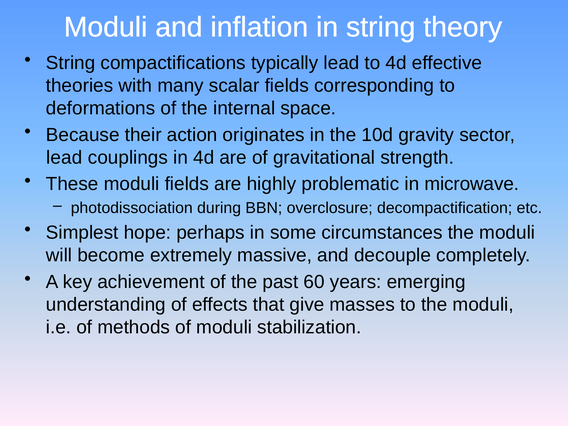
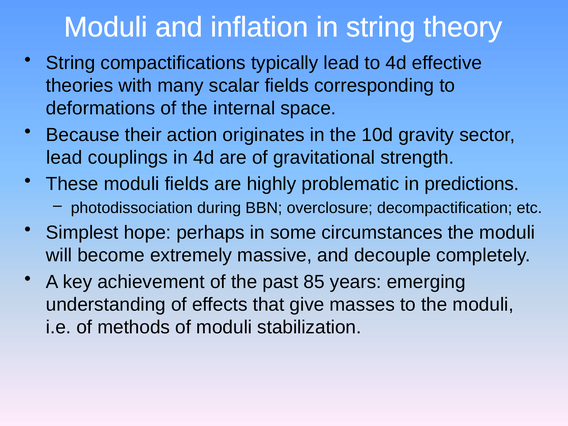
microwave: microwave -> predictions
60: 60 -> 85
